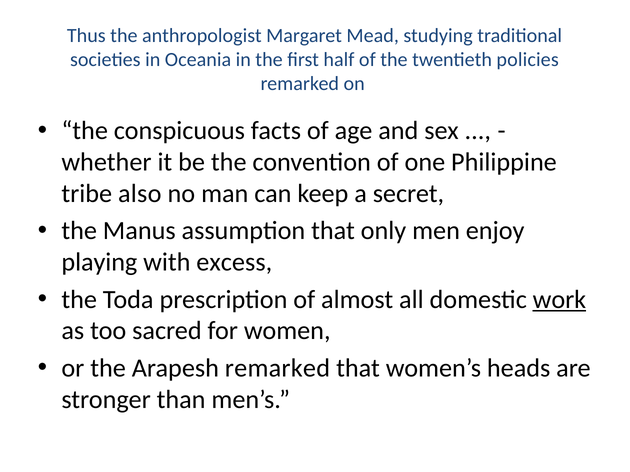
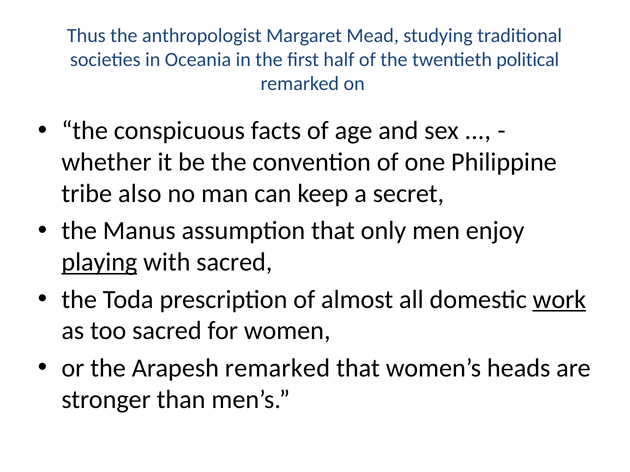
policies: policies -> political
playing underline: none -> present
with excess: excess -> sacred
